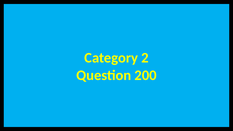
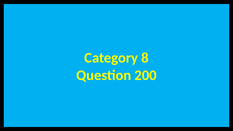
2: 2 -> 8
